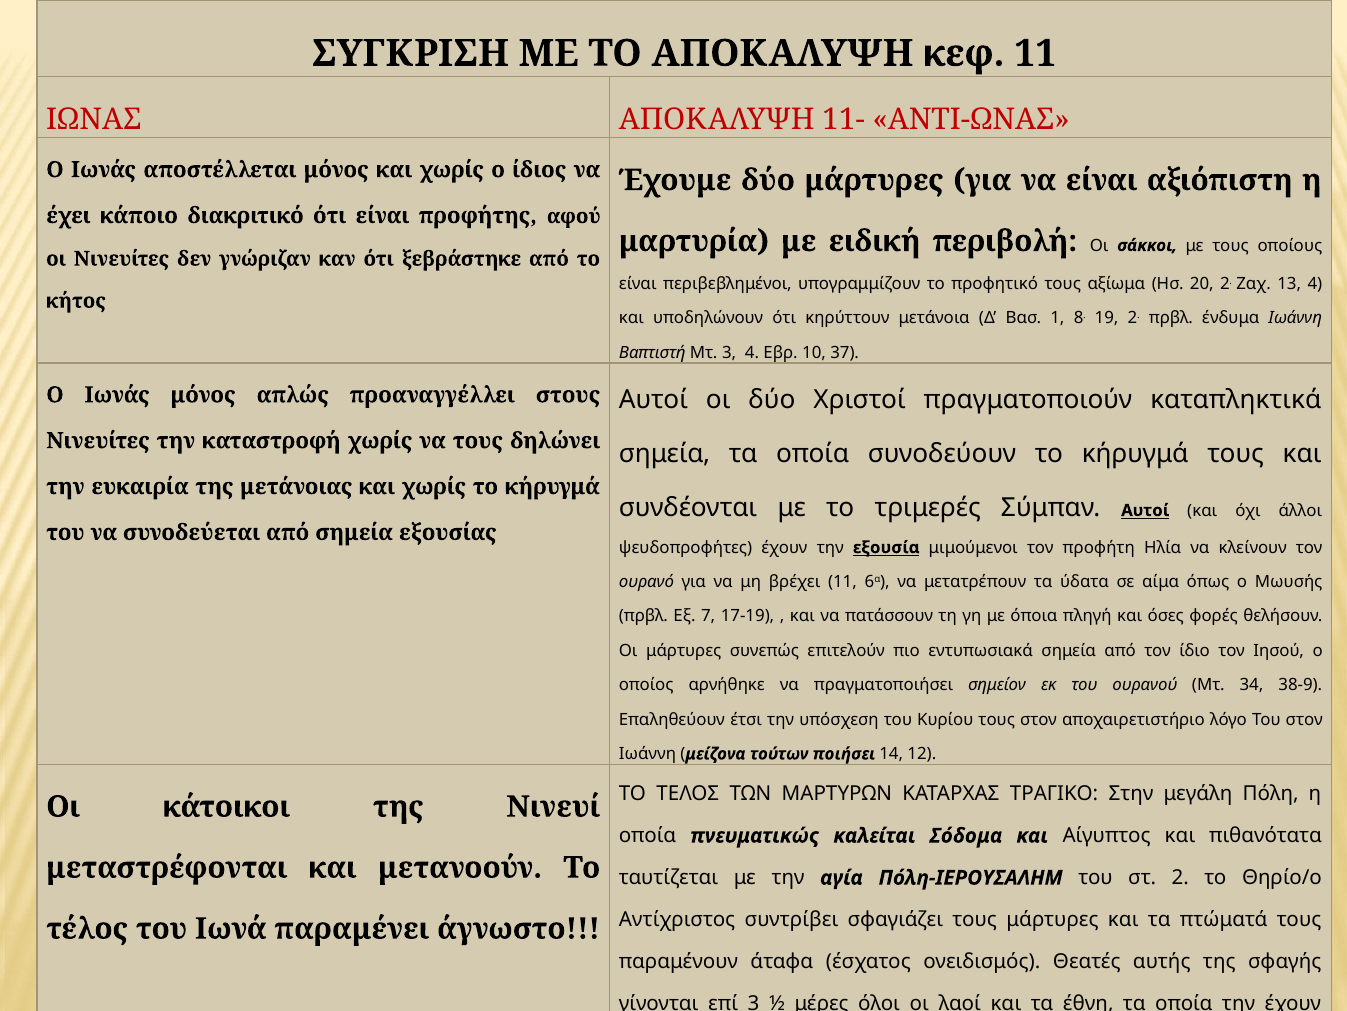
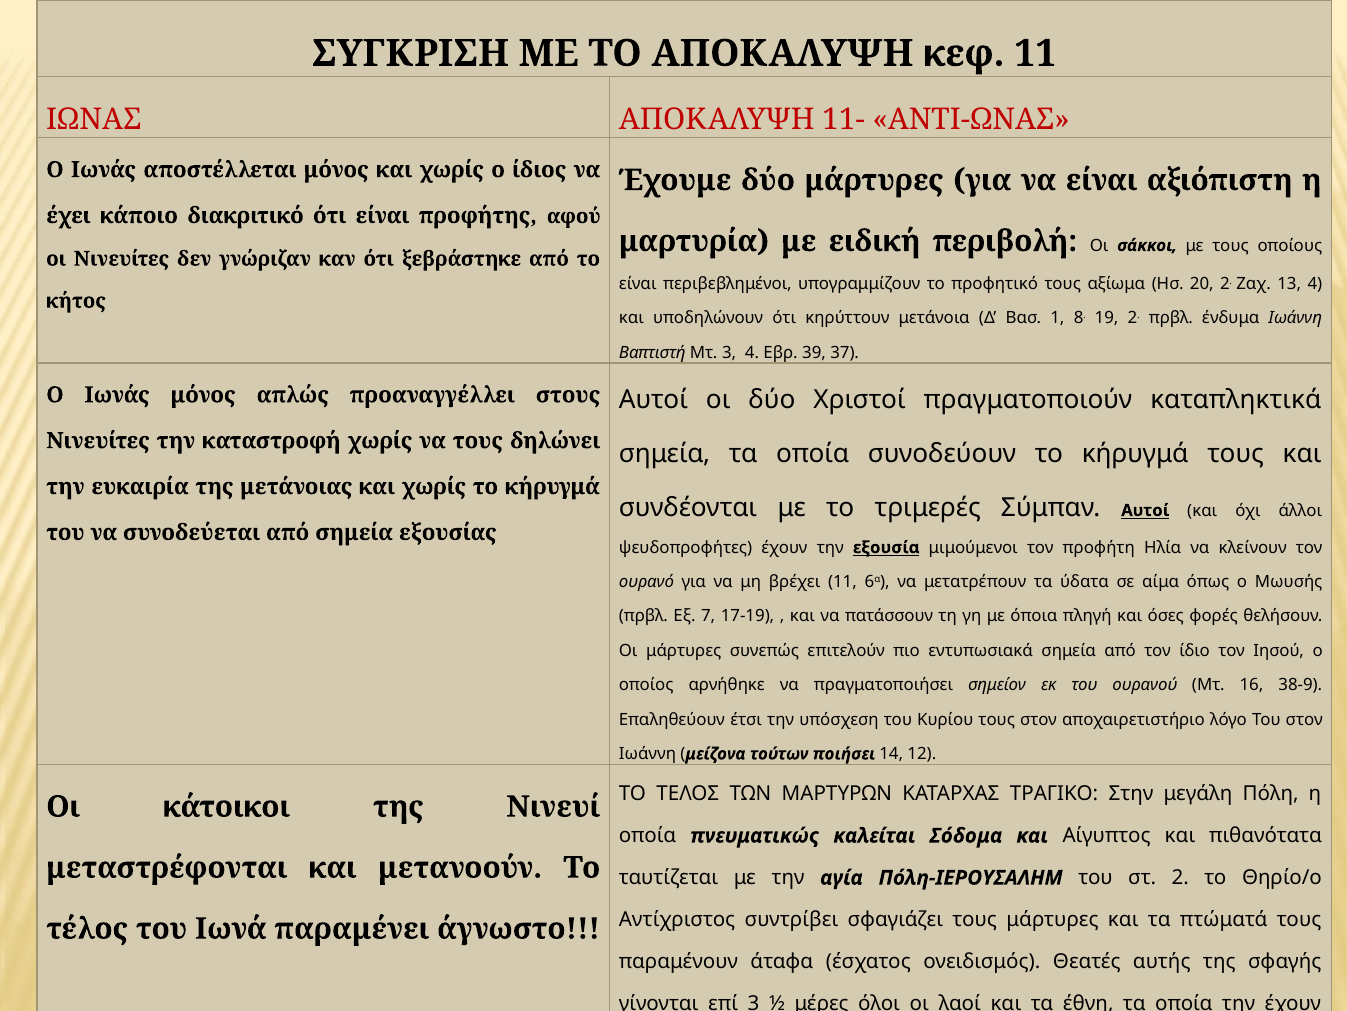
10: 10 -> 39
34: 34 -> 16
